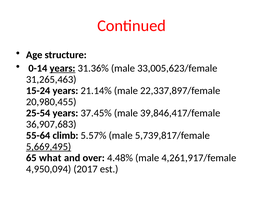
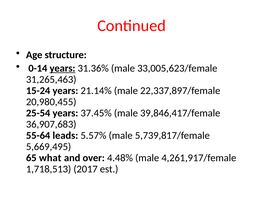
climb: climb -> leads
5,669,495 underline: present -> none
4,950,094: 4,950,094 -> 1,718,513
